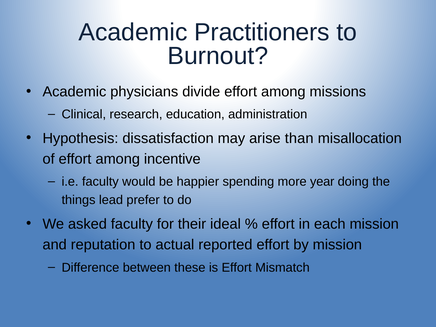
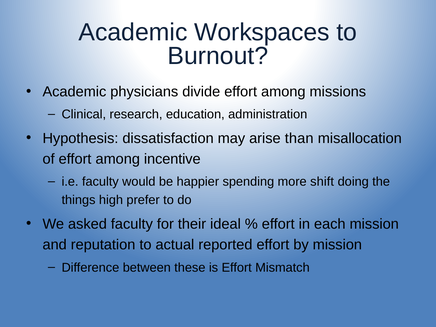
Practitioners: Practitioners -> Workspaces
year: year -> shift
lead: lead -> high
